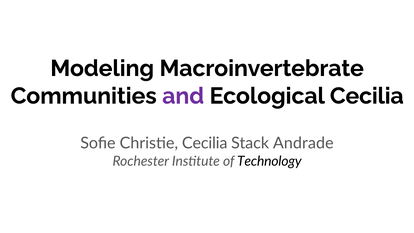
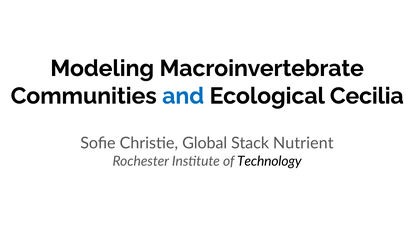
and colour: purple -> blue
Christie Cecilia: Cecilia -> Global
Andrade: Andrade -> Nutrient
